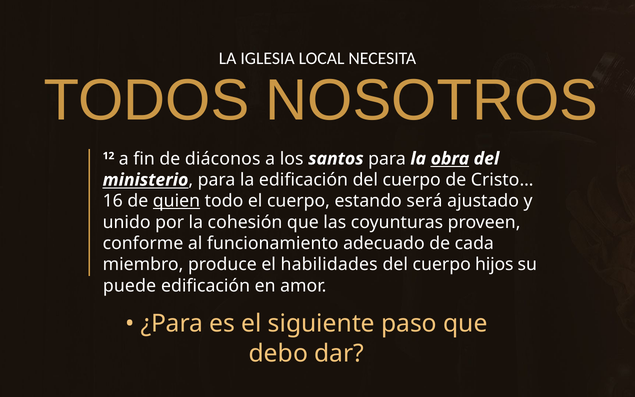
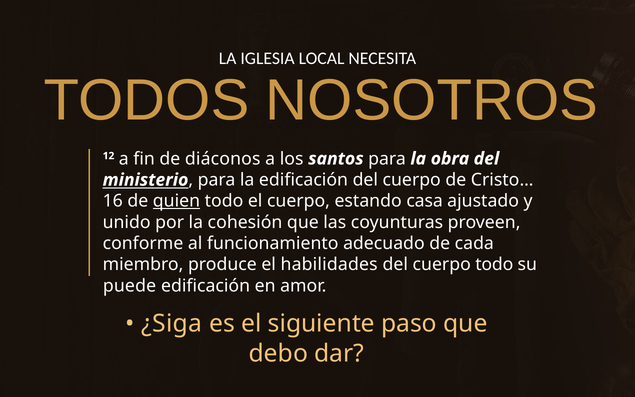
obra underline: present -> none
será: será -> casa
cuerpo hijos: hijos -> todo
¿Para: ¿Para -> ¿Siga
